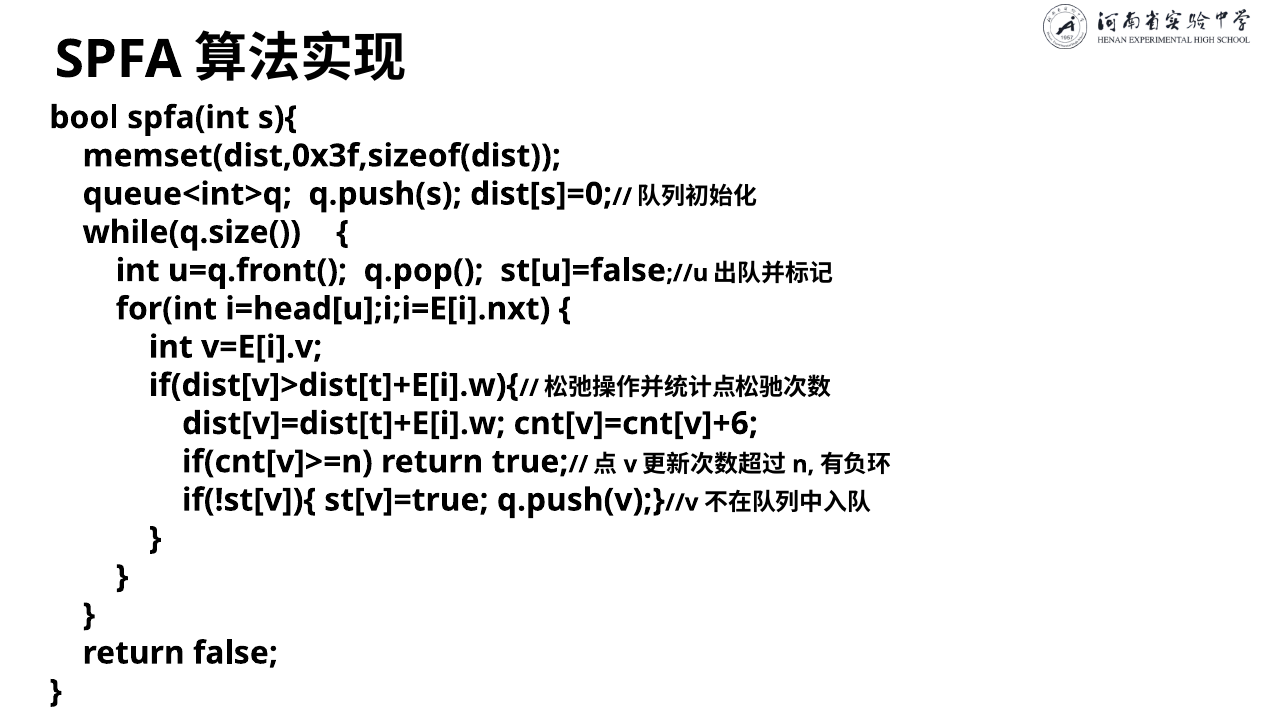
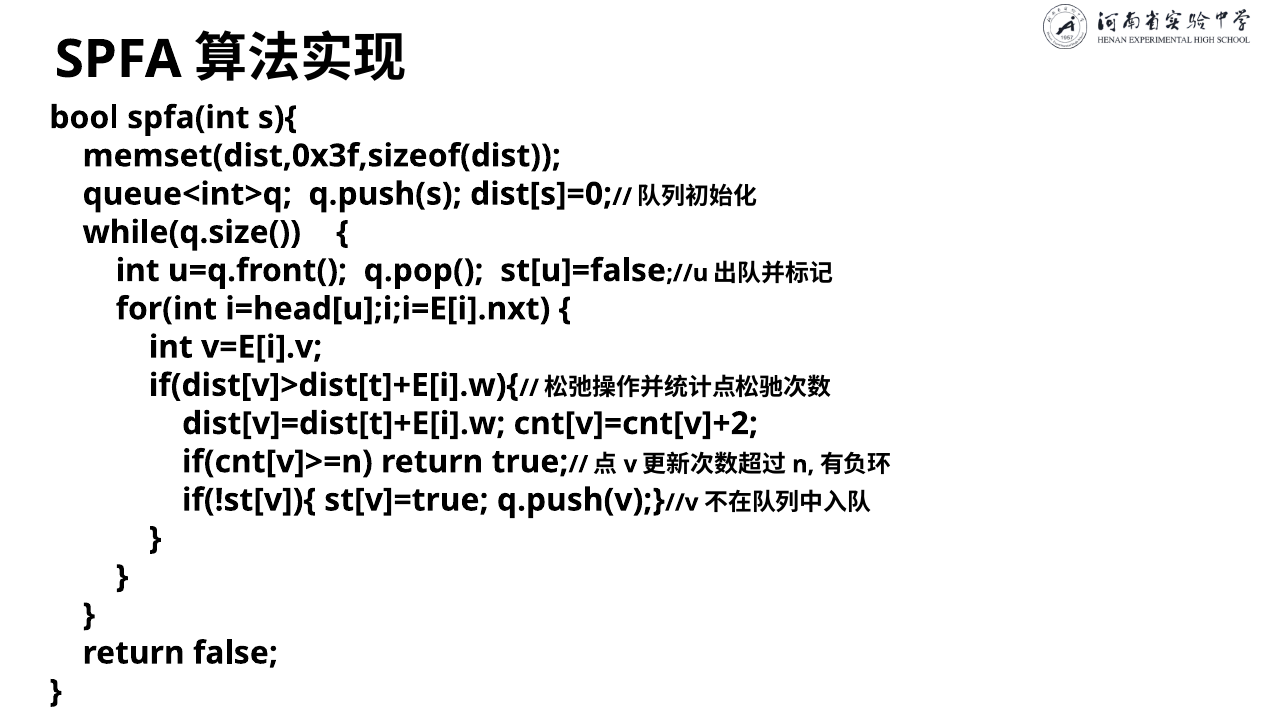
cnt[v]=cnt[v]+6: cnt[v]=cnt[v]+6 -> cnt[v]=cnt[v]+2
